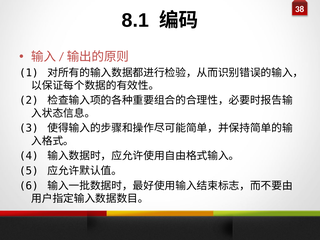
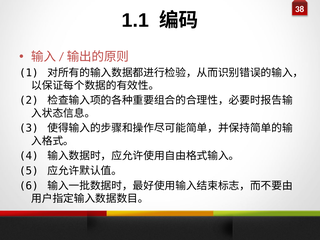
8.1: 8.1 -> 1.1
